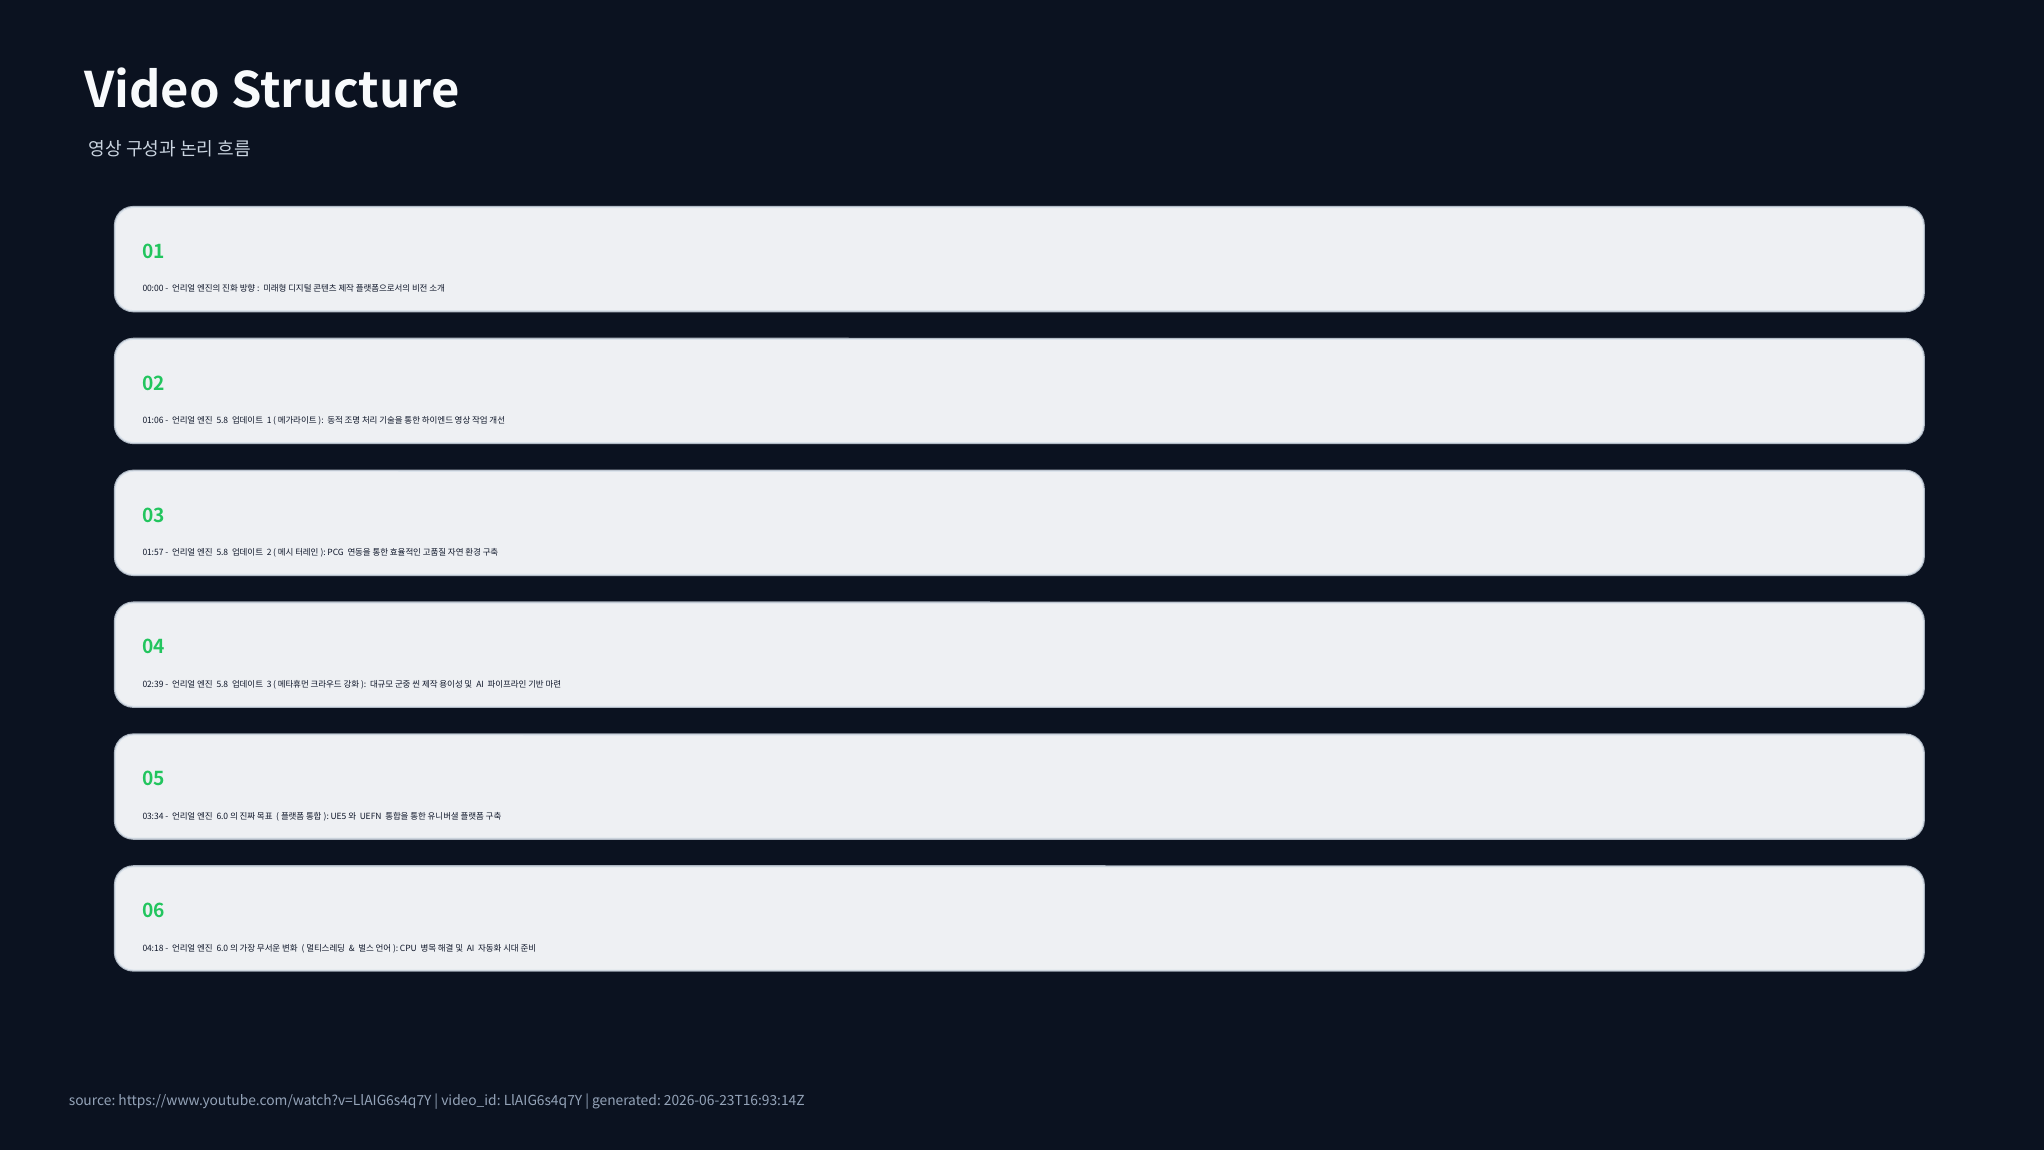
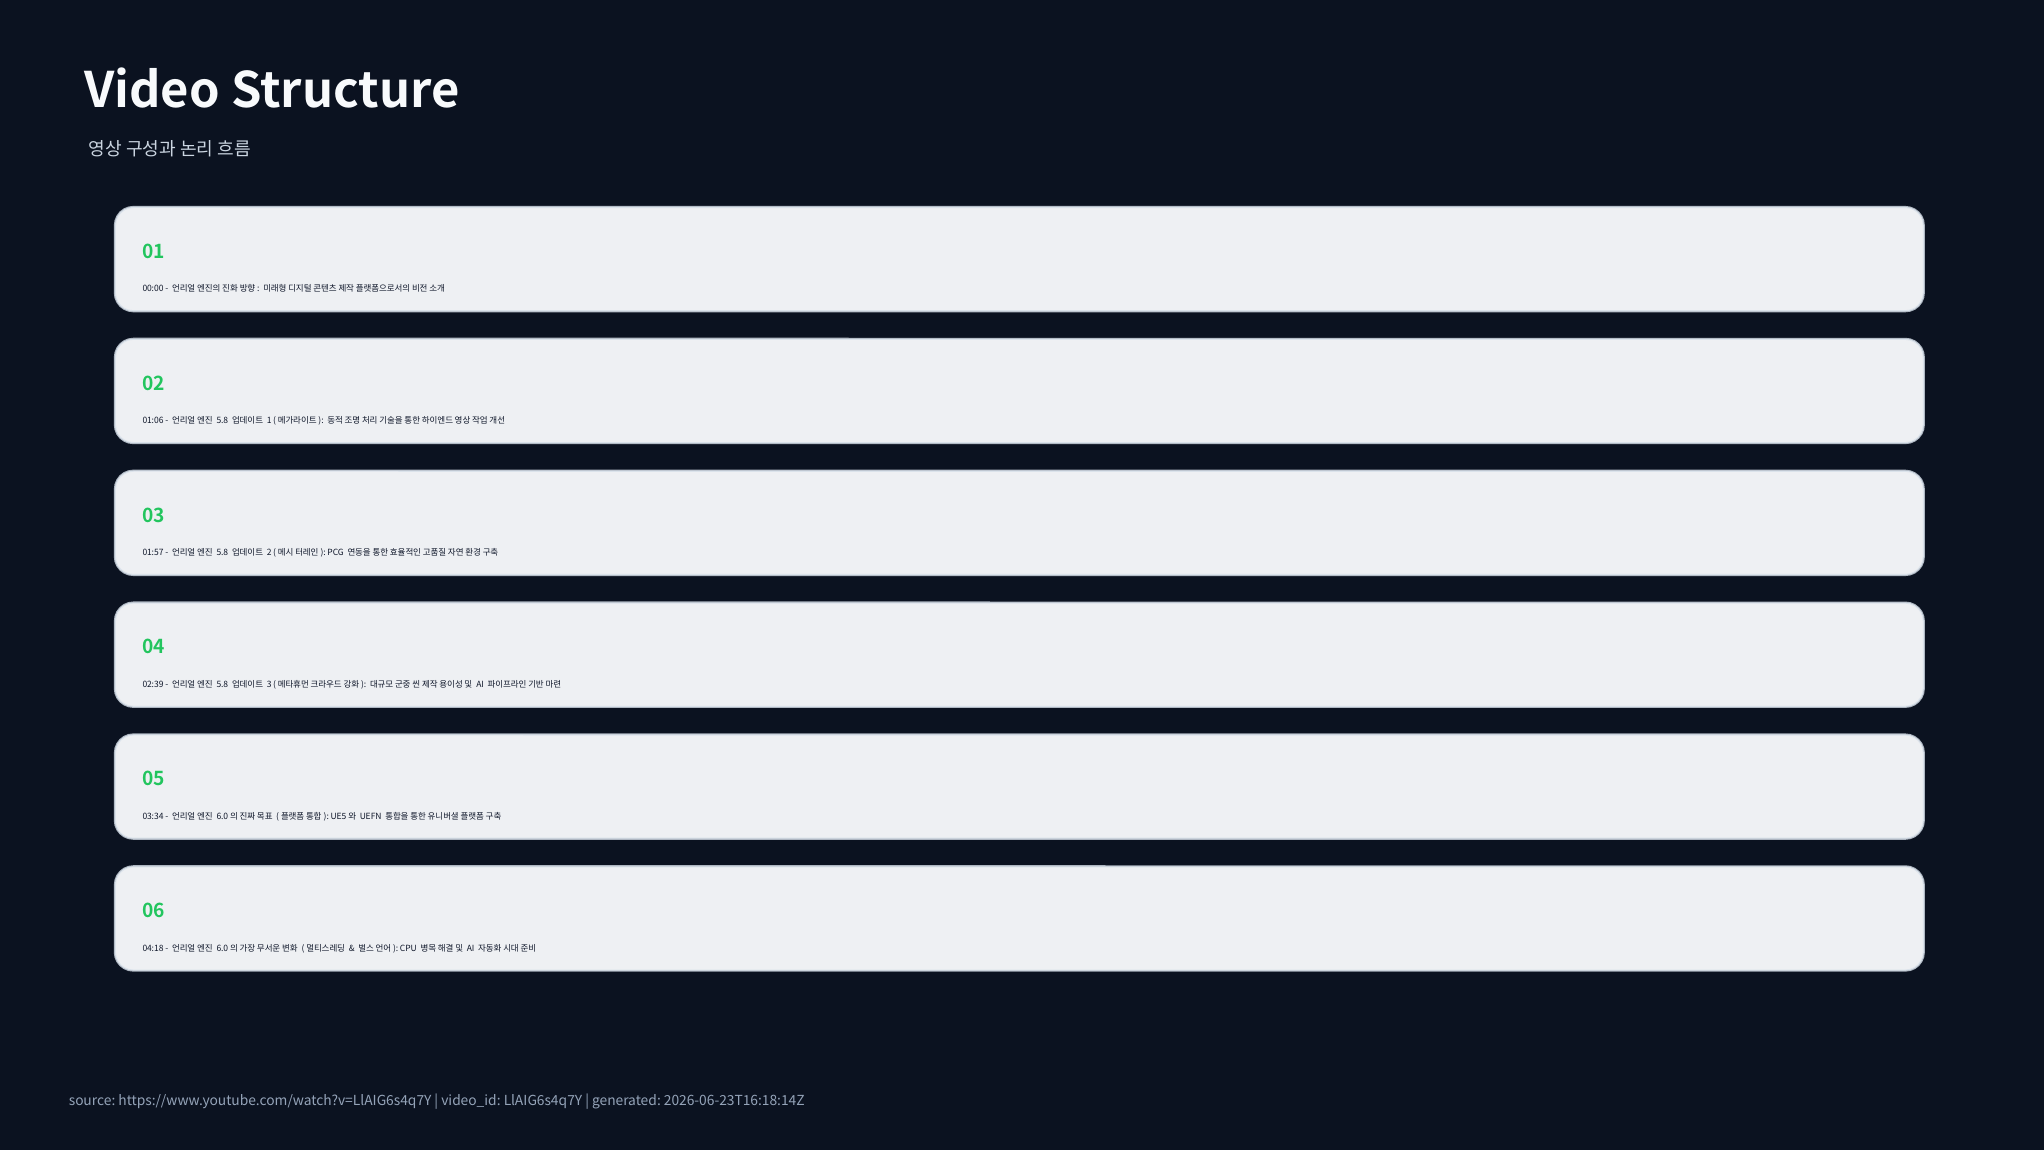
2026-06-23T16:93:14Z: 2026-06-23T16:93:14Z -> 2026-06-23T16:18:14Z
